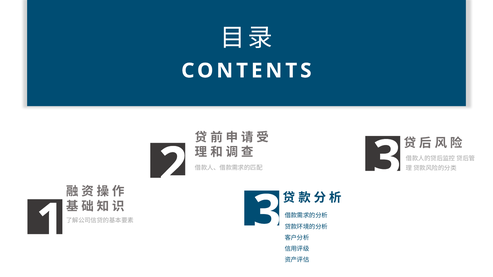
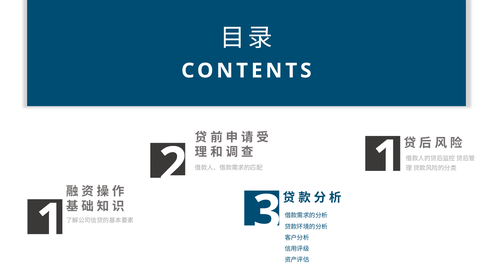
3 at (387, 159): 3 -> 1
